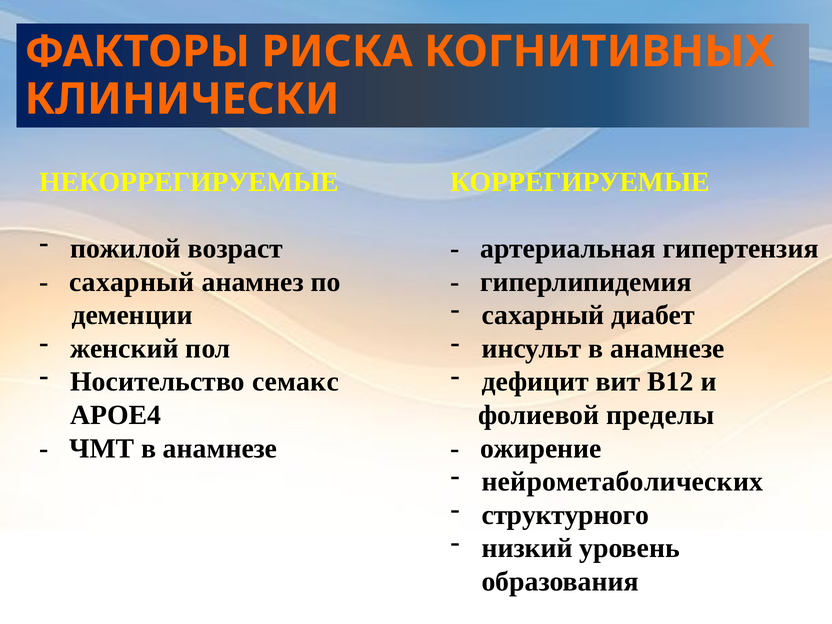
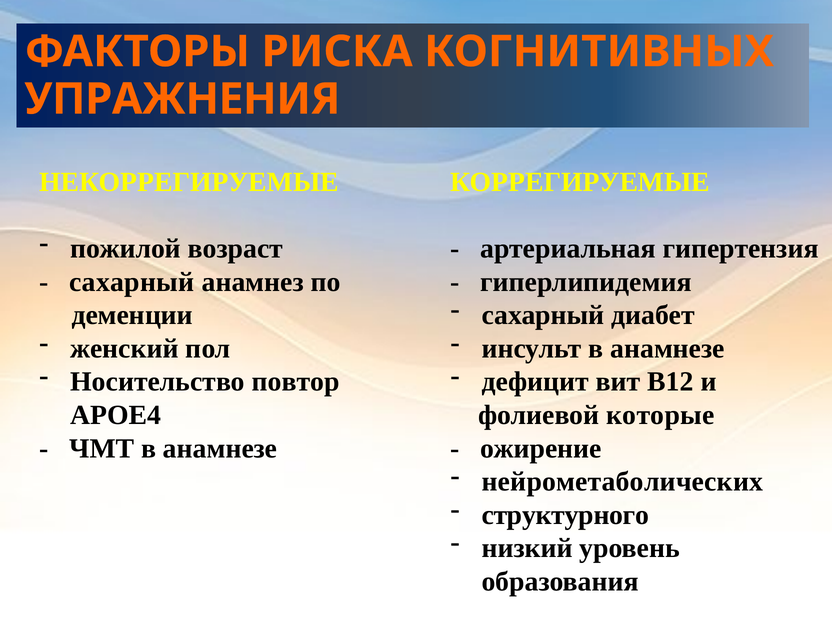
КЛИНИЧЕСКИ: КЛИНИЧЕСКИ -> УПРАЖНЕНИЯ
семакс: семакс -> повтор
пределы: пределы -> которые
